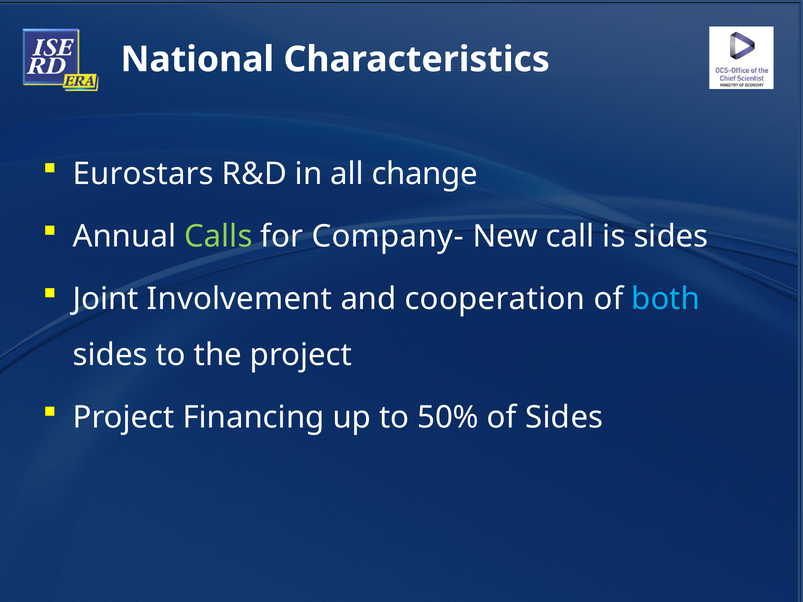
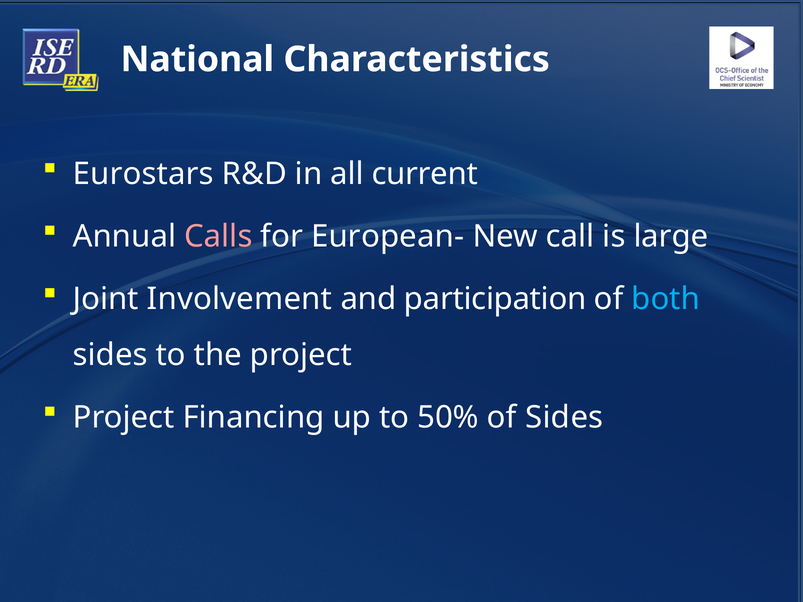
change: change -> current
Calls colour: light green -> pink
Company-: Company- -> European-
is sides: sides -> large
cooperation: cooperation -> participation
